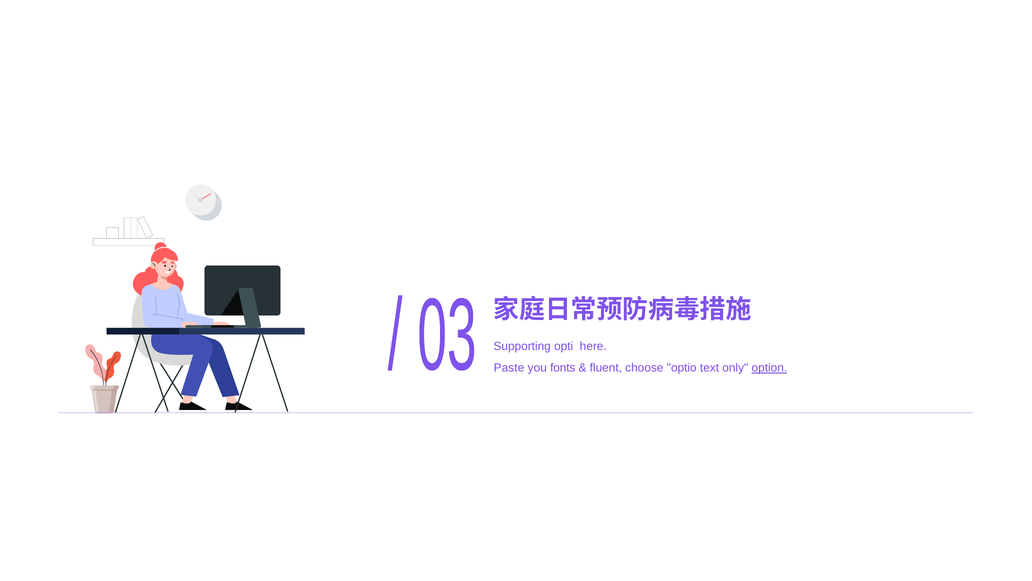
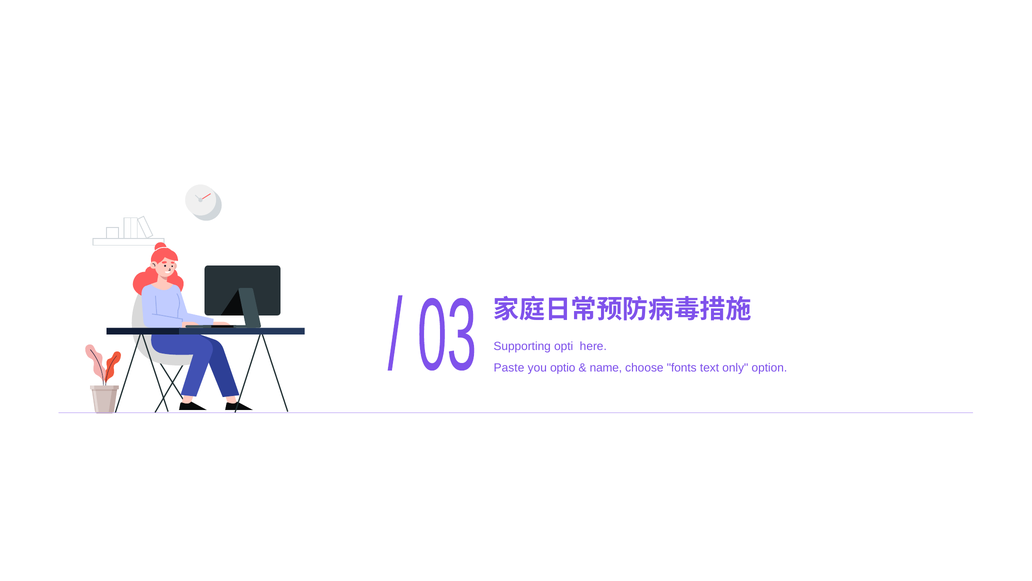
fonts: fonts -> optio
fluent: fluent -> name
optio: optio -> fonts
option underline: present -> none
